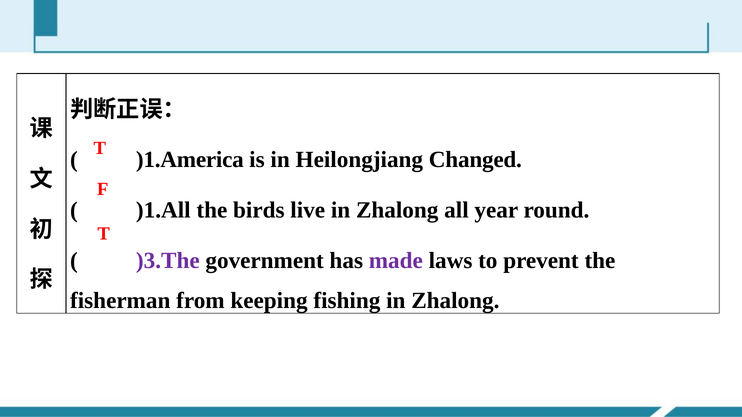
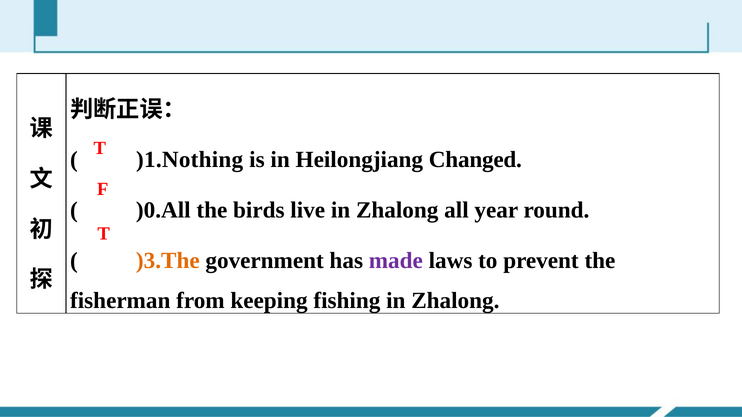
)1.America: )1.America -> )1.Nothing
)1.All: )1.All -> )0.All
)3.The colour: purple -> orange
